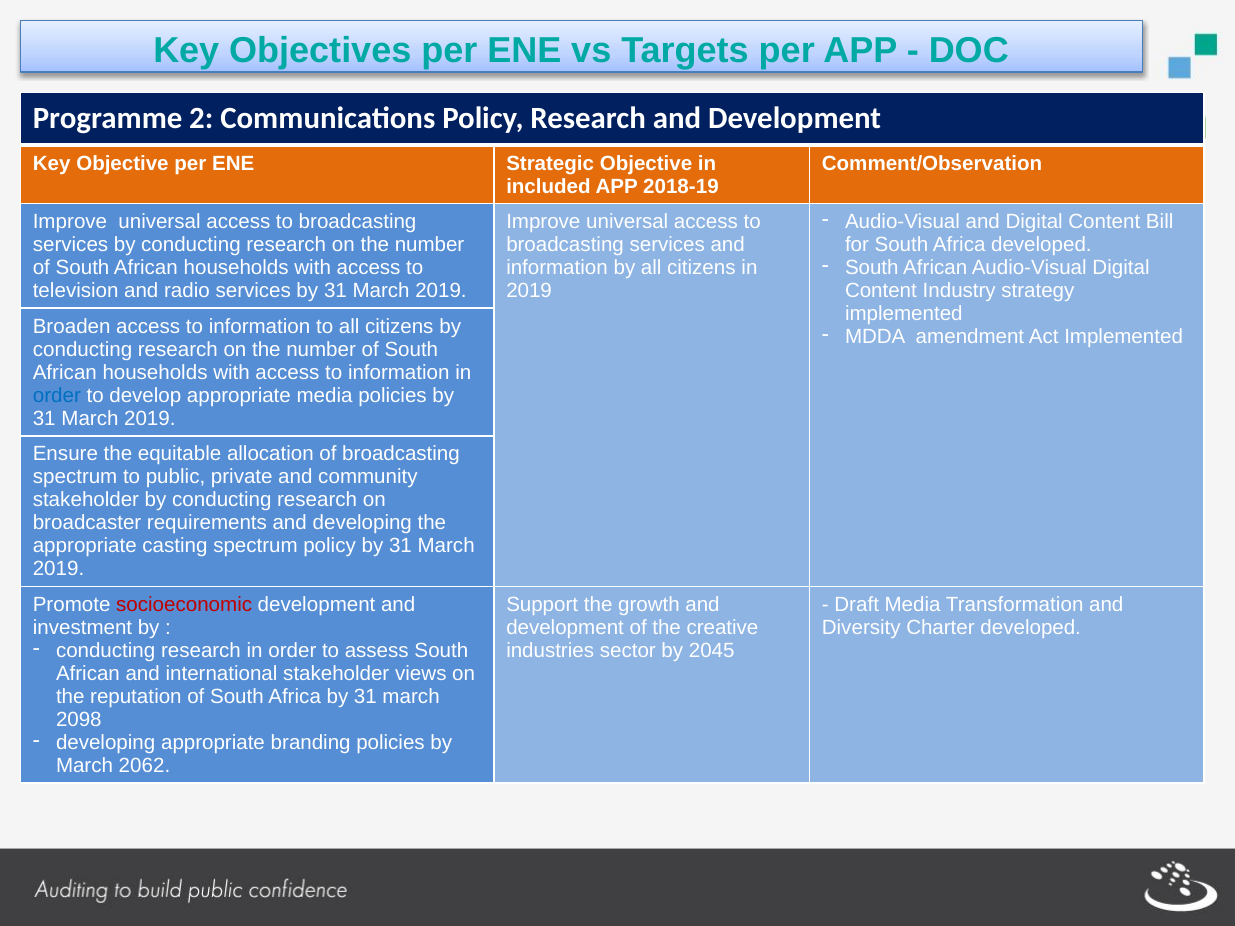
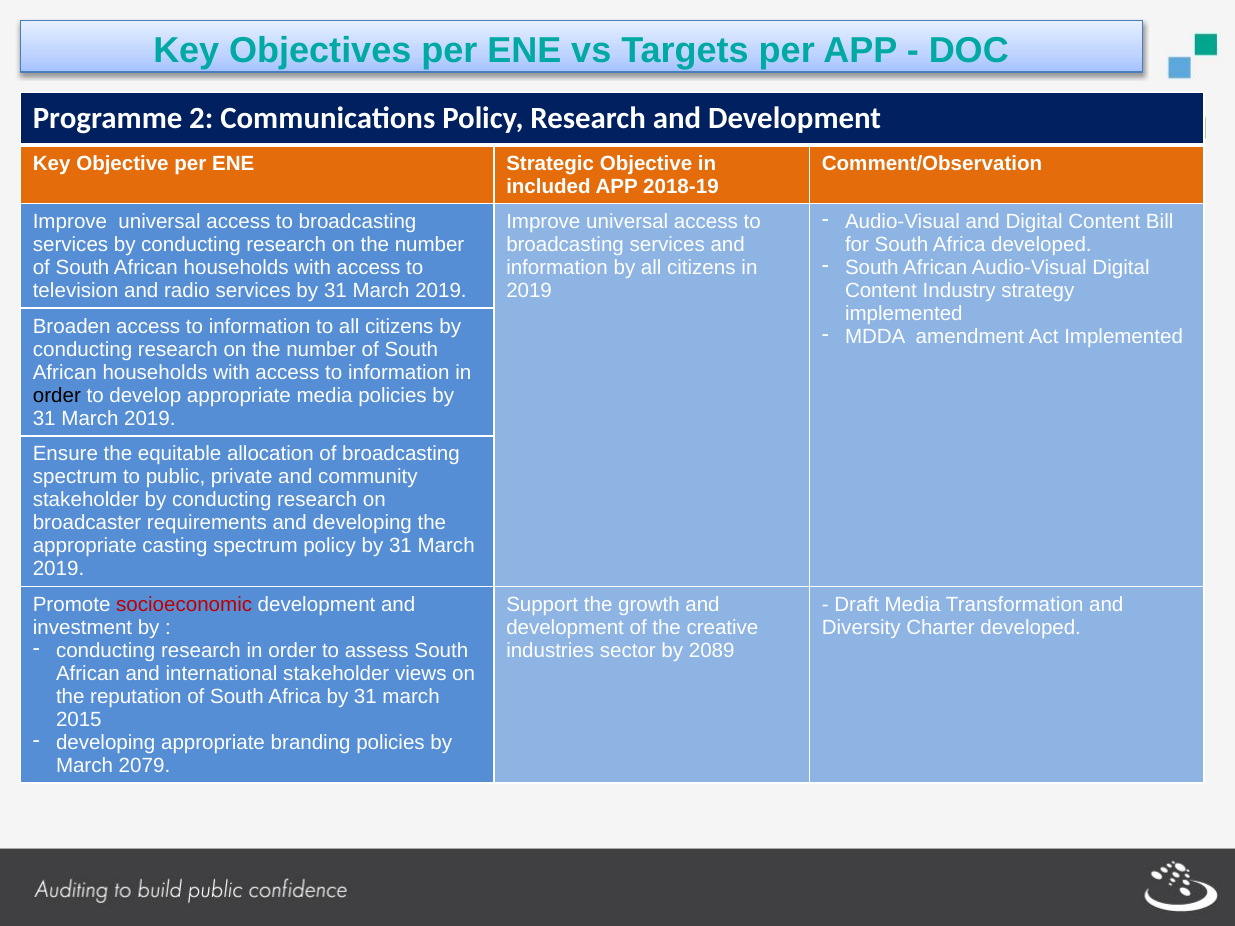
order at (57, 396) colour: blue -> black
2045: 2045 -> 2089
2098: 2098 -> 2015
2062: 2062 -> 2079
